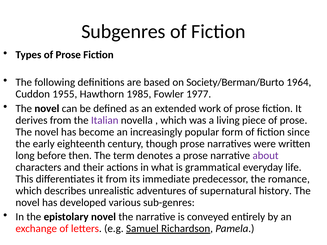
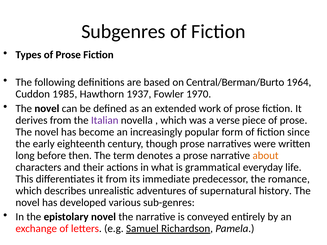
Society/Berman/Burto: Society/Berman/Burto -> Central/Berman/Burto
1955: 1955 -> 1985
1985: 1985 -> 1937
1977: 1977 -> 1970
living: living -> verse
about colour: purple -> orange
